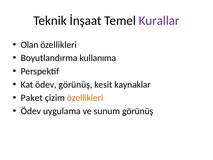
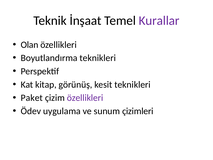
Boyutlandırma kullanıma: kullanıma -> teknikleri
Kat ödev: ödev -> kitap
kesit kaynaklar: kaynaklar -> teknikleri
özellikleri at (85, 98) colour: orange -> purple
sunum görünüş: görünüş -> çizimleri
